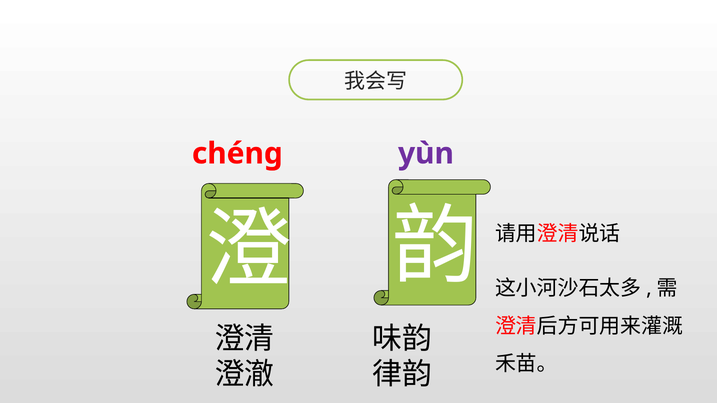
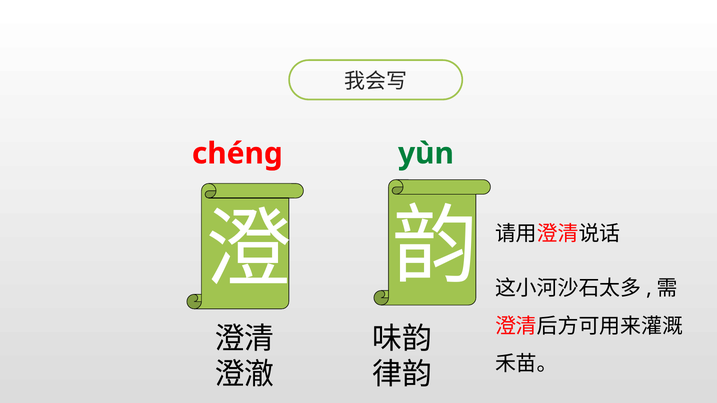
yùn colour: purple -> green
